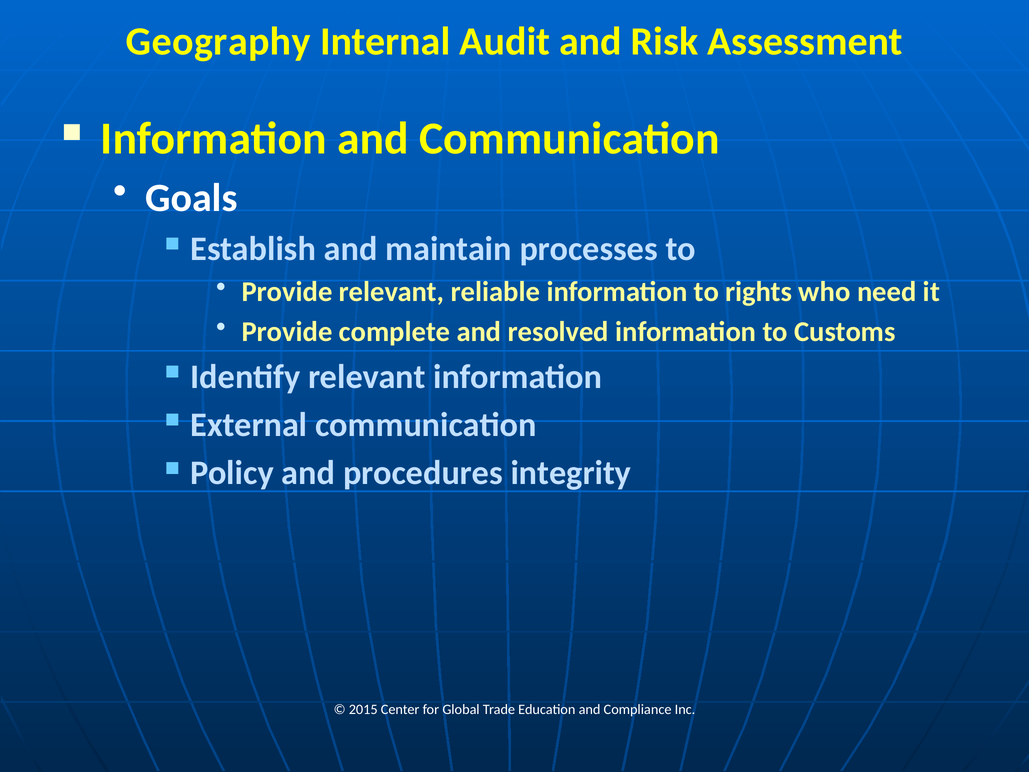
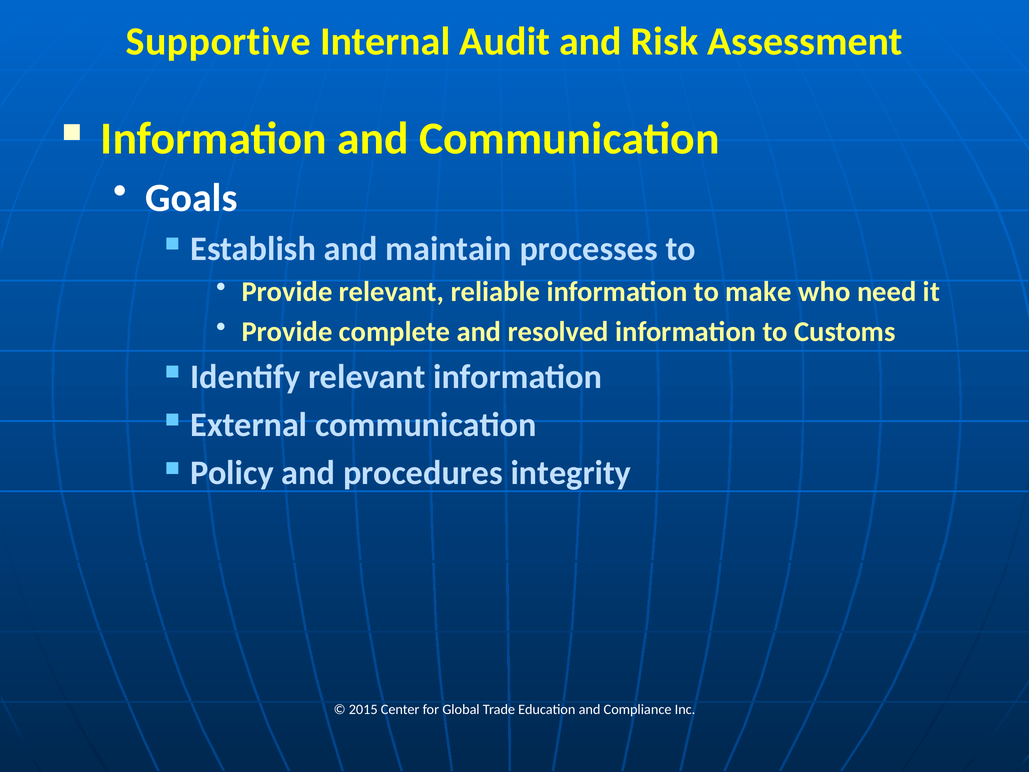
Geography: Geography -> Supportive
rights: rights -> make
